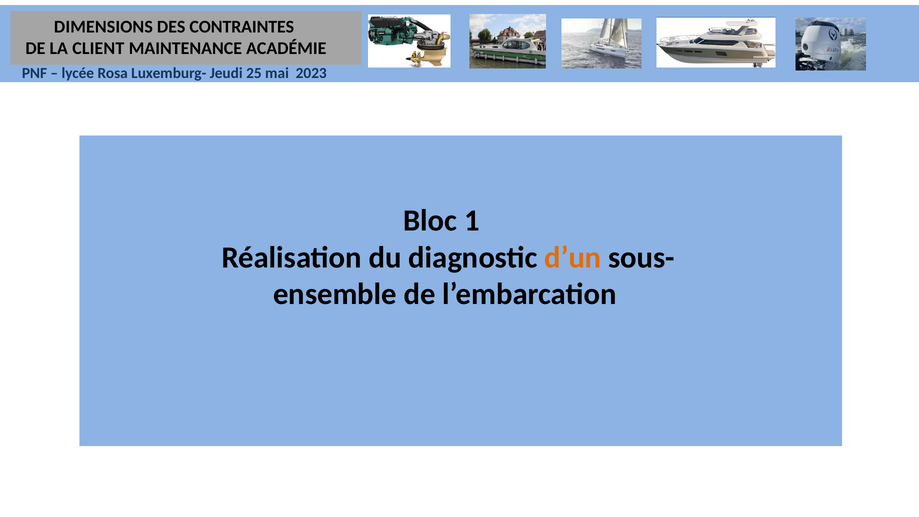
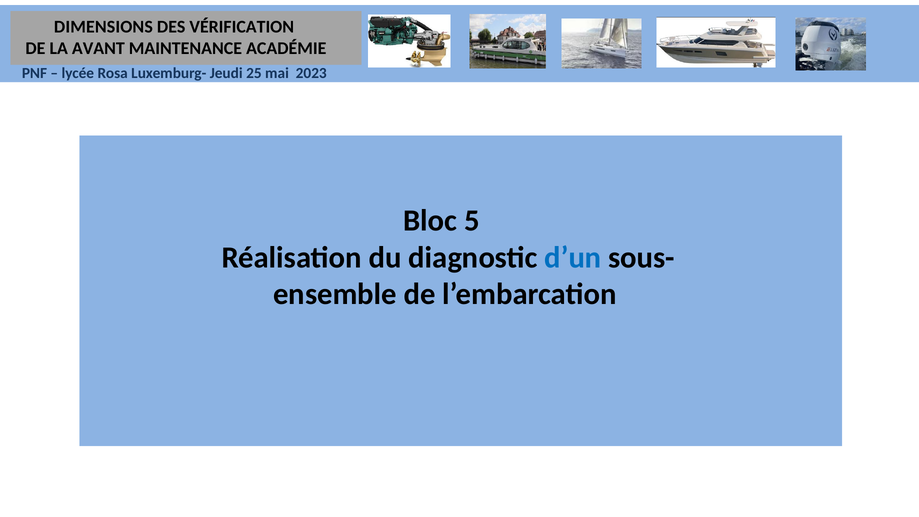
CONTRAINTES: CONTRAINTES -> VÉRIFICATION
CLIENT: CLIENT -> AVANT
1: 1 -> 5
d’un colour: orange -> blue
